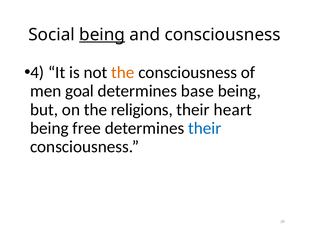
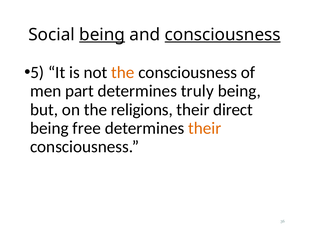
consciousness at (223, 35) underline: none -> present
4: 4 -> 5
goal: goal -> part
base: base -> truly
heart: heart -> direct
their at (205, 128) colour: blue -> orange
